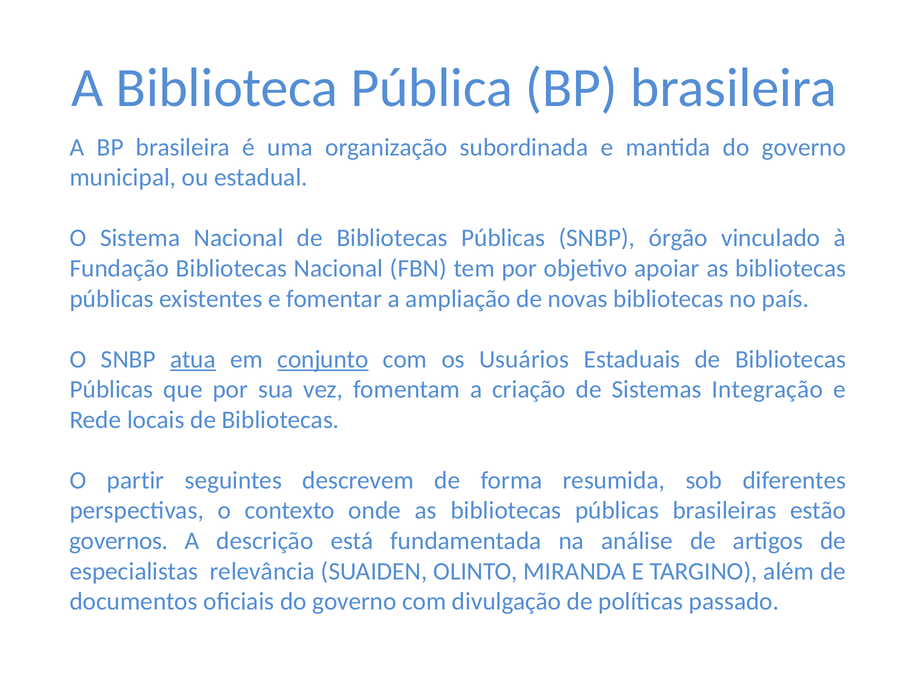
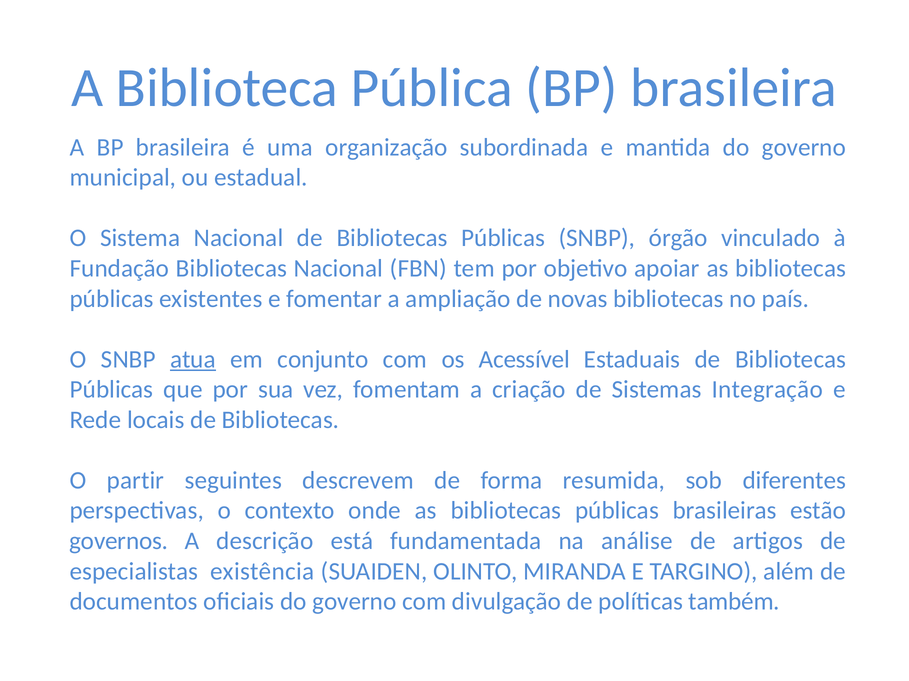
conjunto underline: present -> none
Usuários: Usuários -> Acessível
relevância: relevância -> existência
passado: passado -> também
